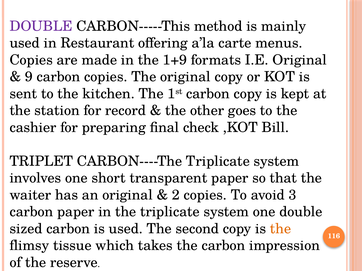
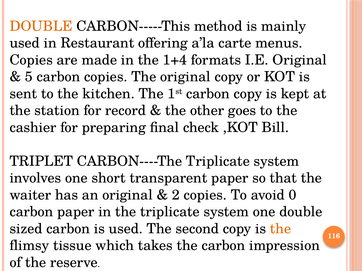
DOUBLE at (41, 26) colour: purple -> orange
1+9: 1+9 -> 1+4
9: 9 -> 5
3: 3 -> 0
